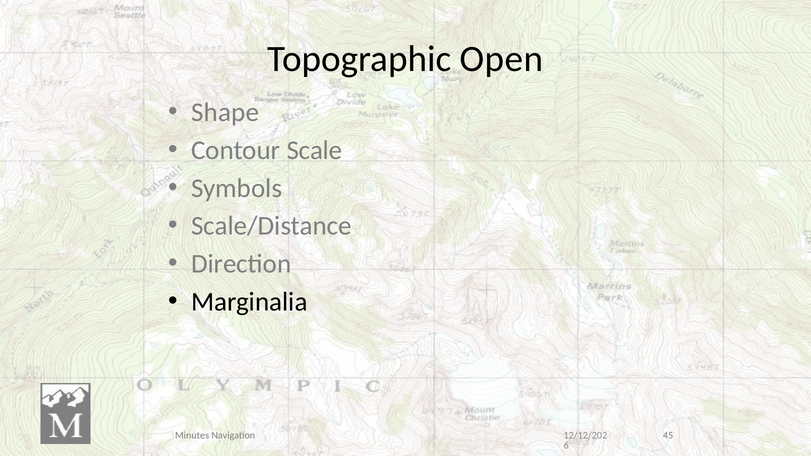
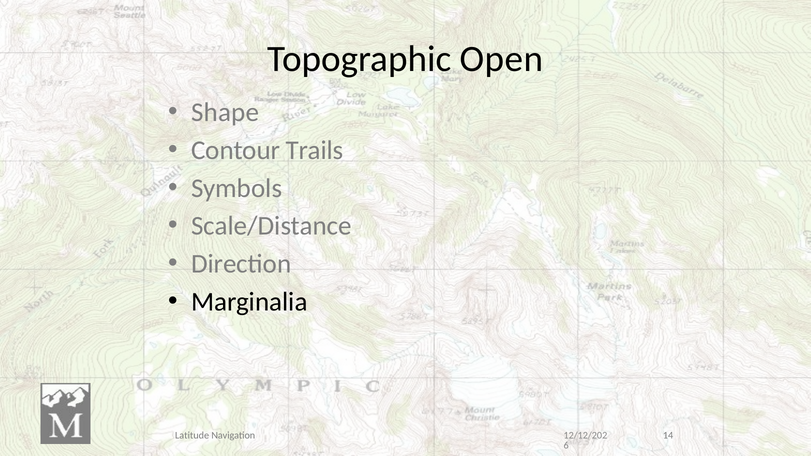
Scale: Scale -> Trails
Minutes: Minutes -> Latitude
45: 45 -> 14
